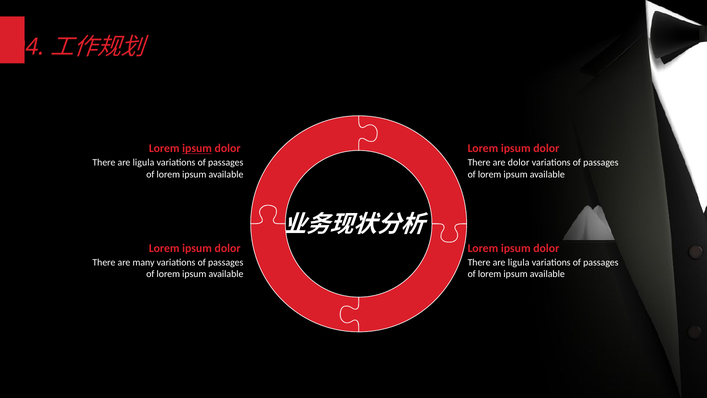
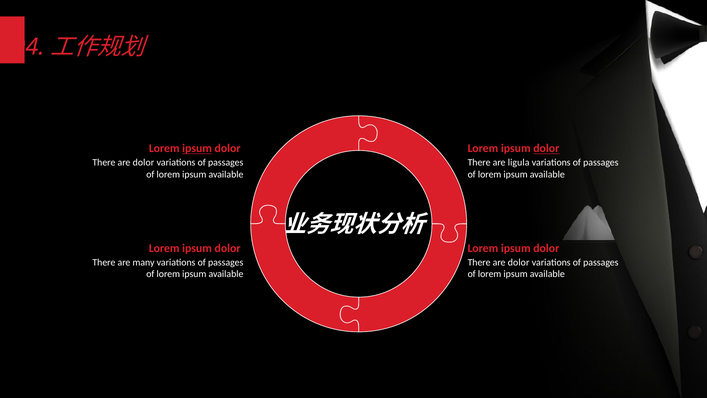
dolor at (546, 148) underline: none -> present
ligula at (143, 163): ligula -> dolor
are dolor: dolor -> ligula
ligula at (519, 262): ligula -> dolor
